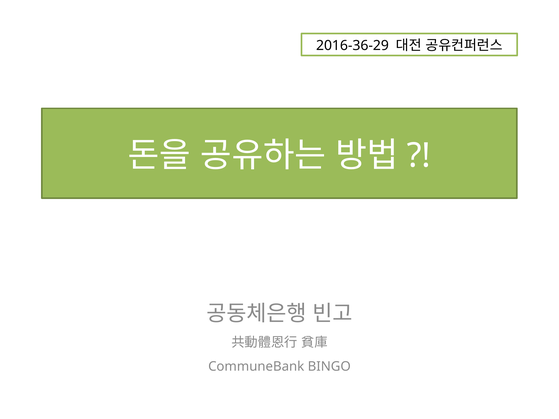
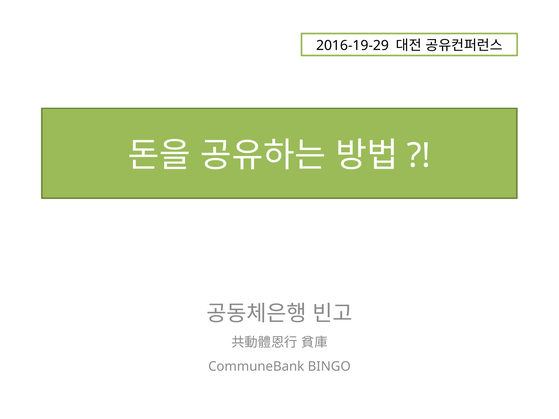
2016-36-29: 2016-36-29 -> 2016-19-29
